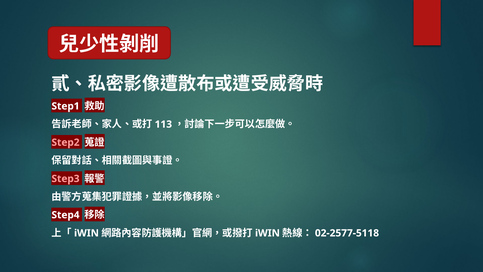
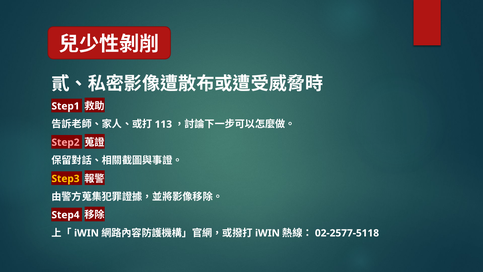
Step3 colour: pink -> yellow
